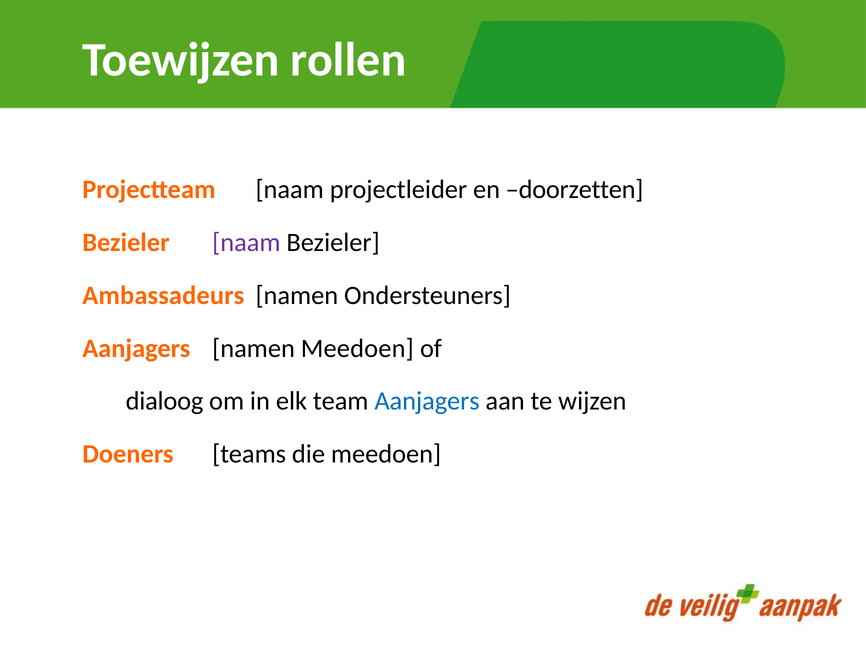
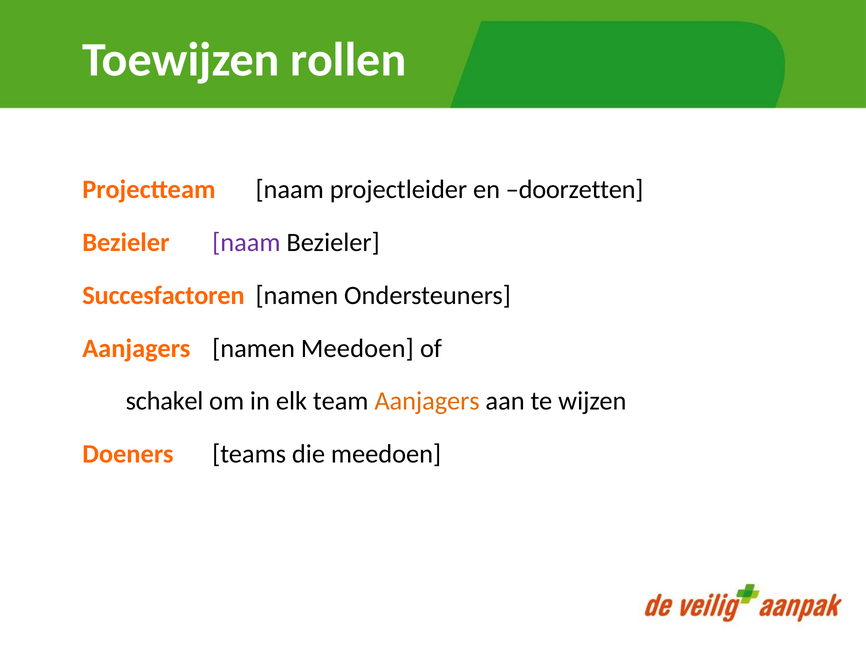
Ambassadeurs: Ambassadeurs -> Succesfactoren
dialoog: dialoog -> schakel
Aanjagers at (427, 401) colour: blue -> orange
